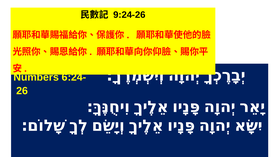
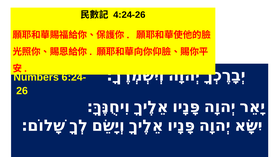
9:24-26: 9:24-26 -> 4:24-26
